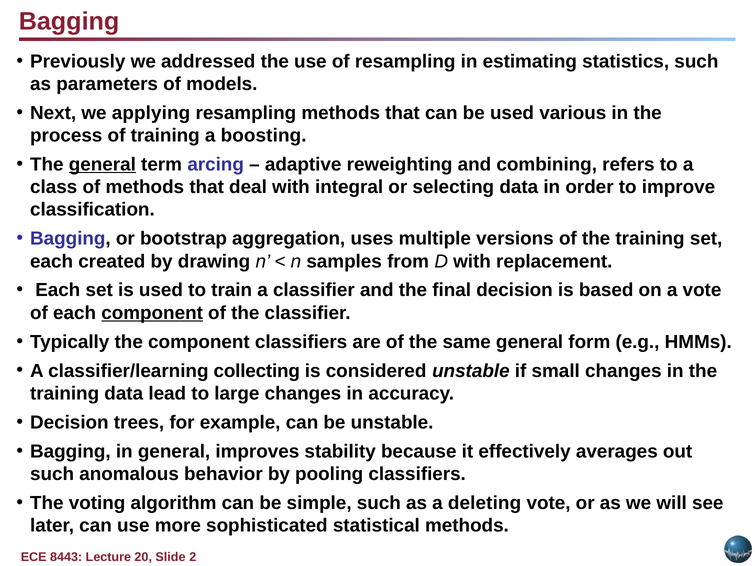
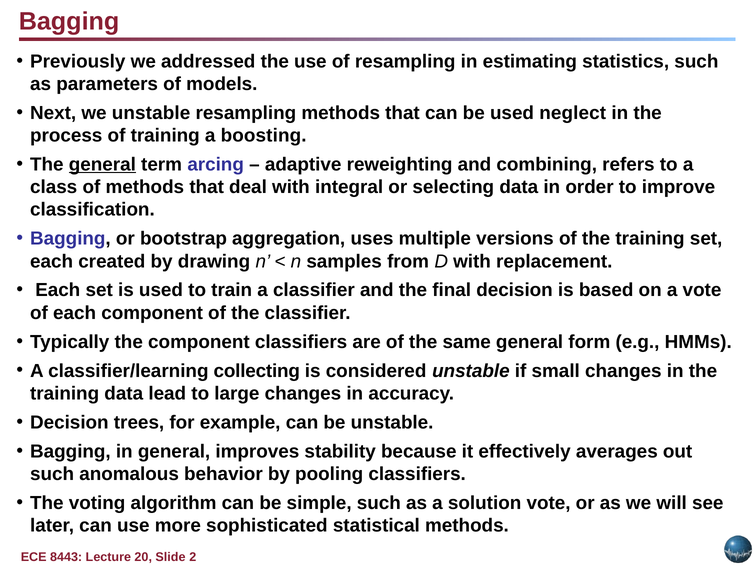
we applying: applying -> unstable
various: various -> neglect
component at (152, 313) underline: present -> none
deleting: deleting -> solution
